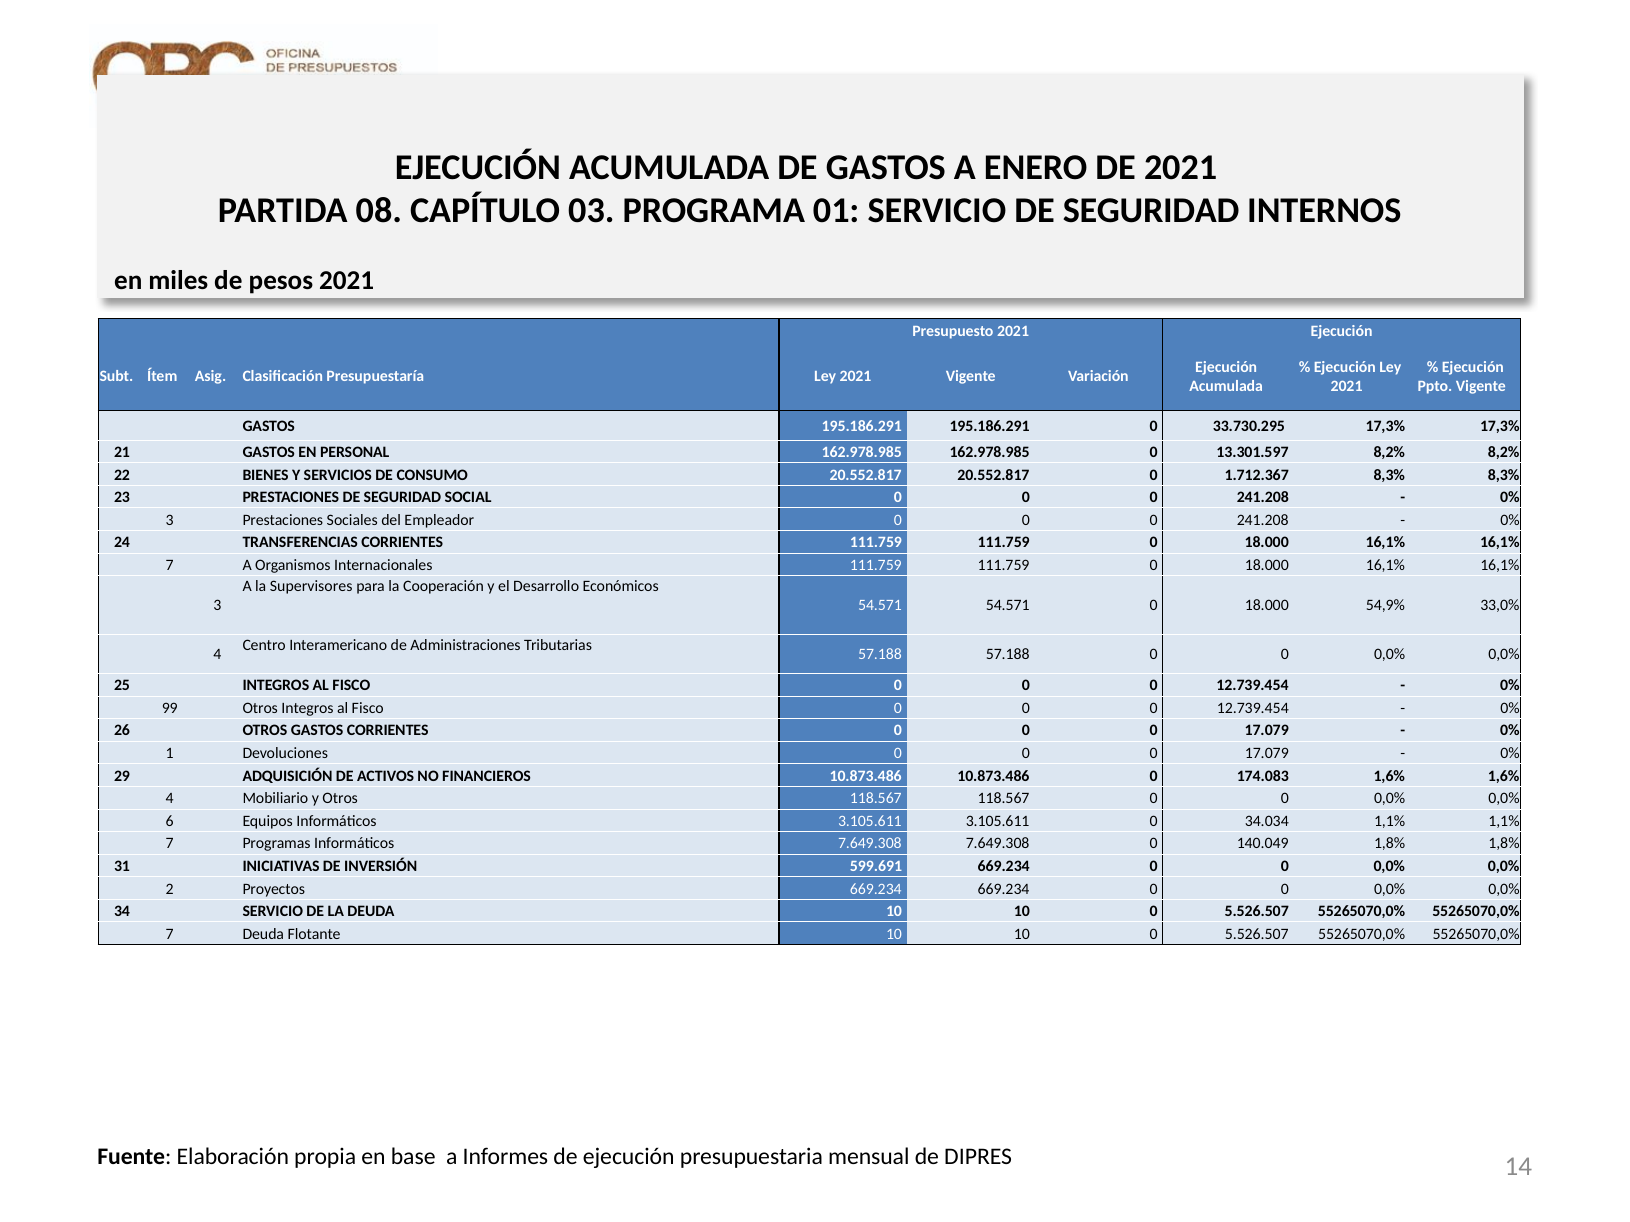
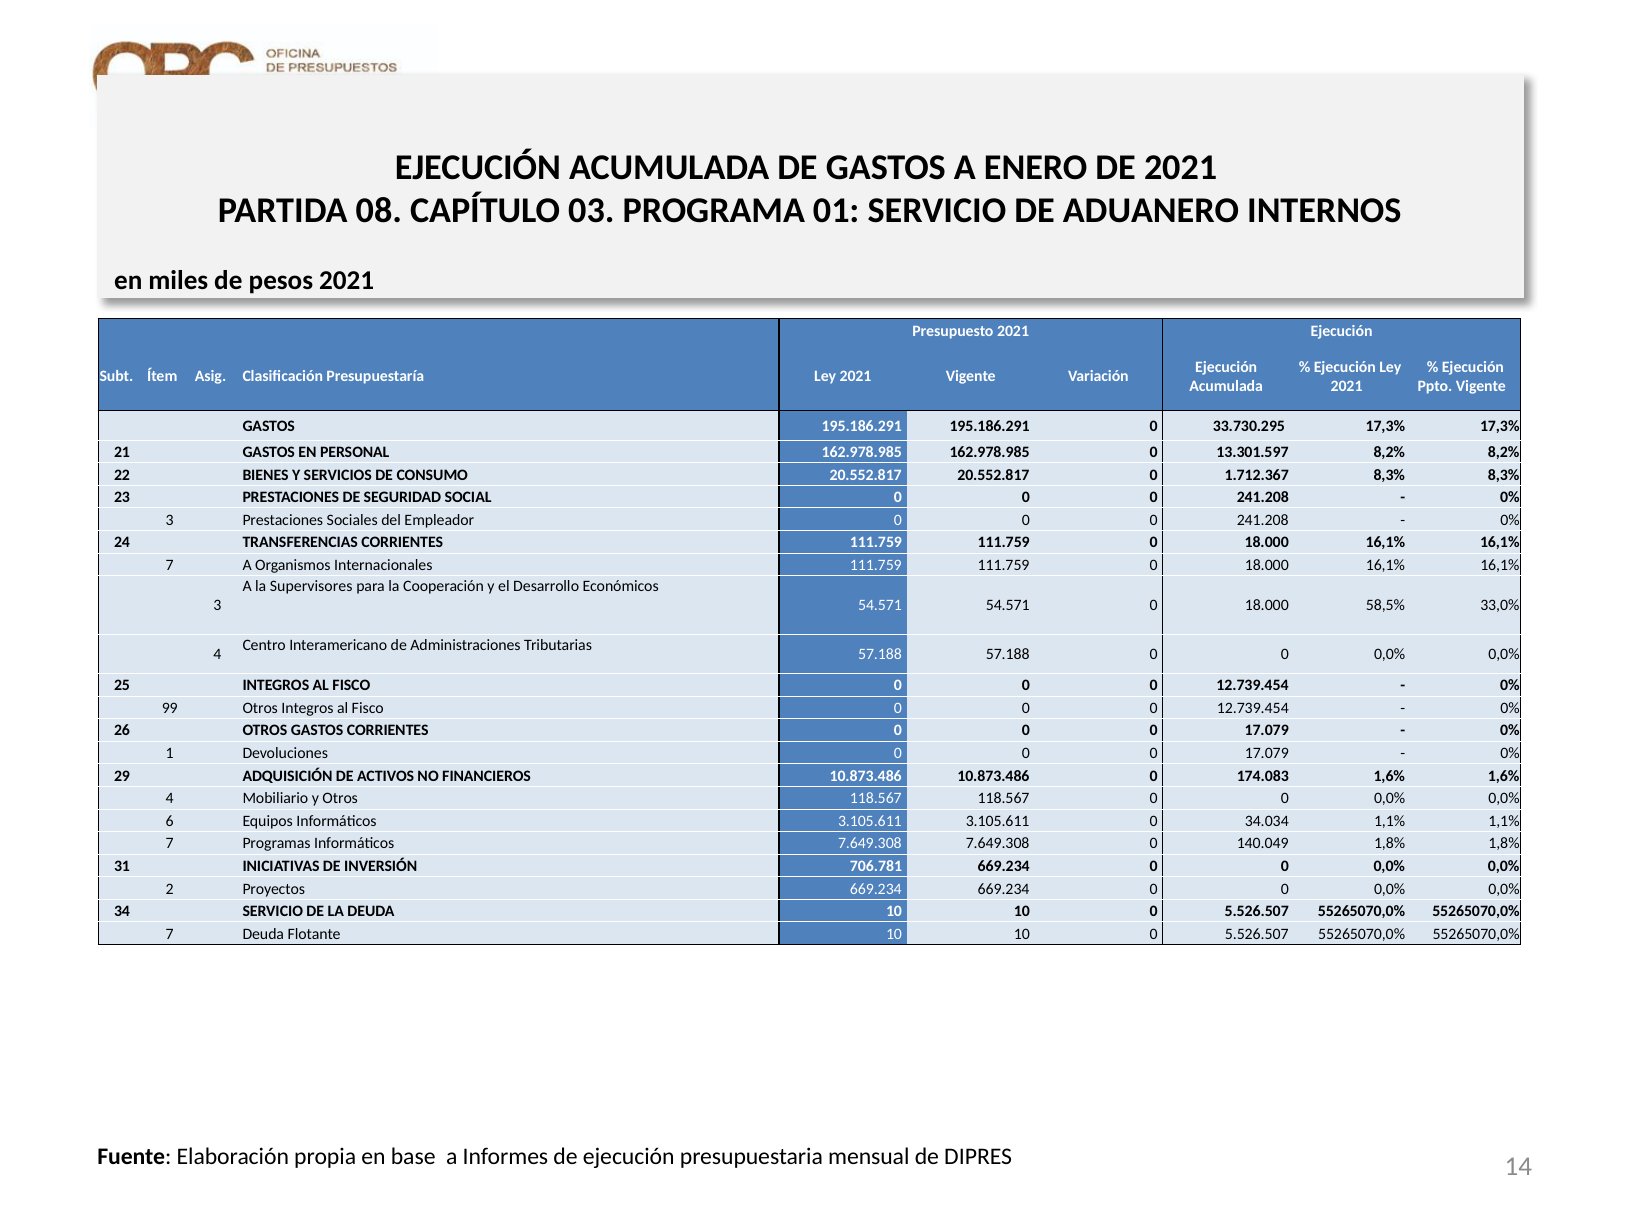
SERVICIO DE SEGURIDAD: SEGURIDAD -> ADUANERO
54,9%: 54,9% -> 58,5%
599.691: 599.691 -> 706.781
